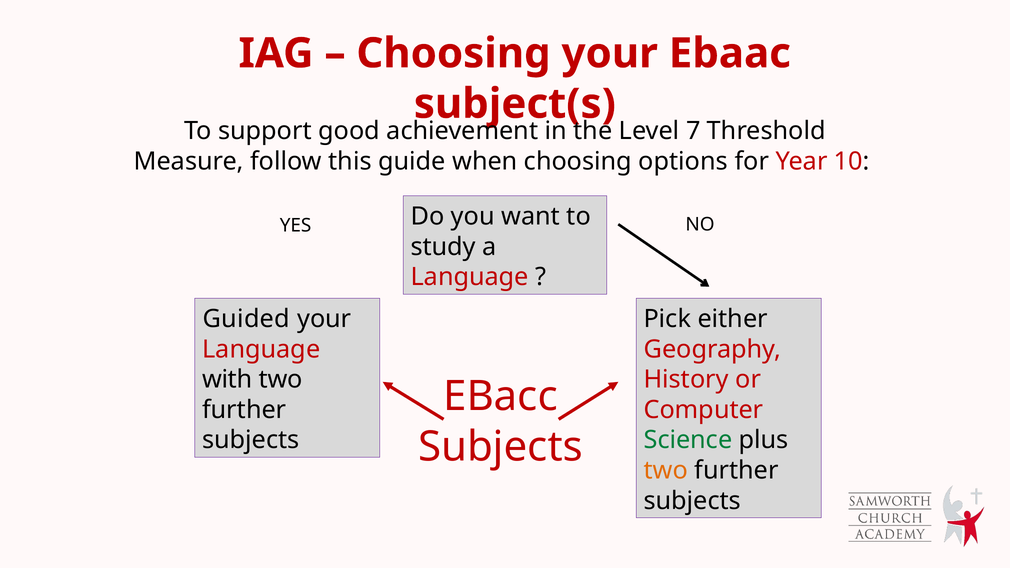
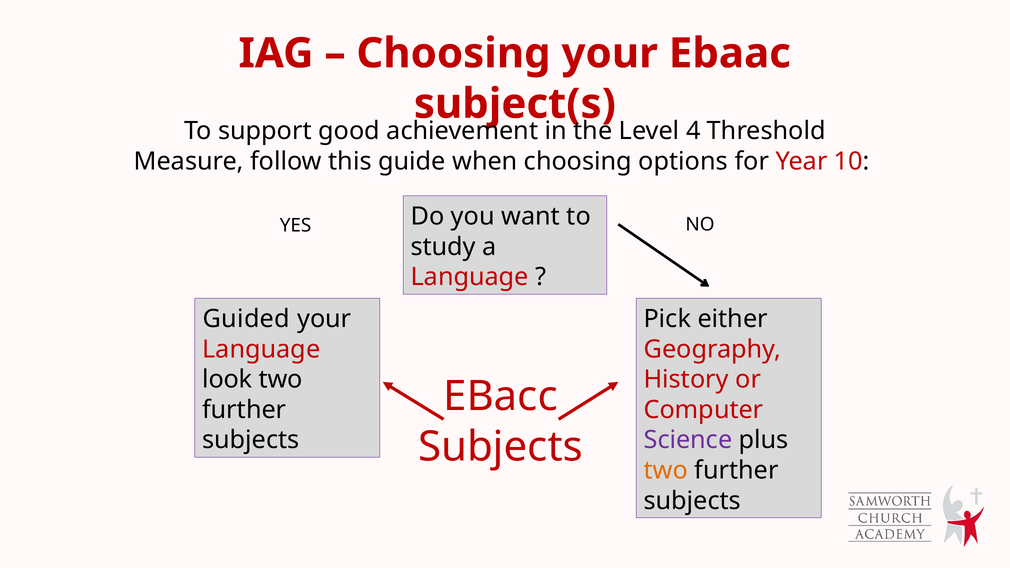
7: 7 -> 4
with: with -> look
Science colour: green -> purple
